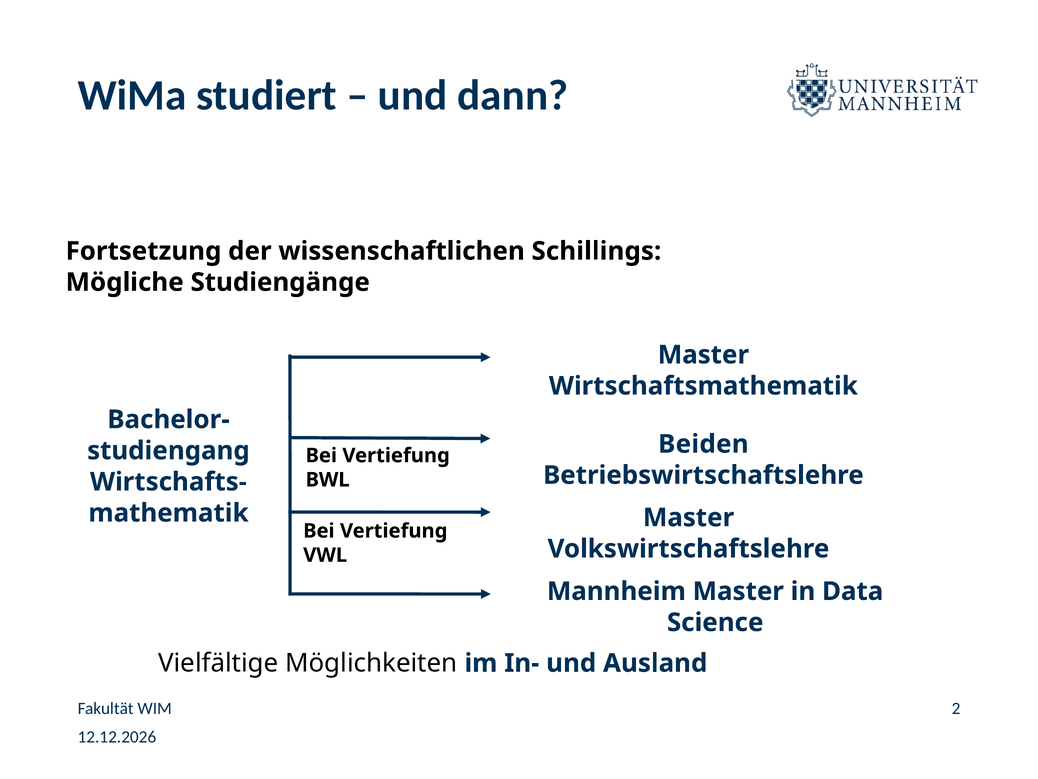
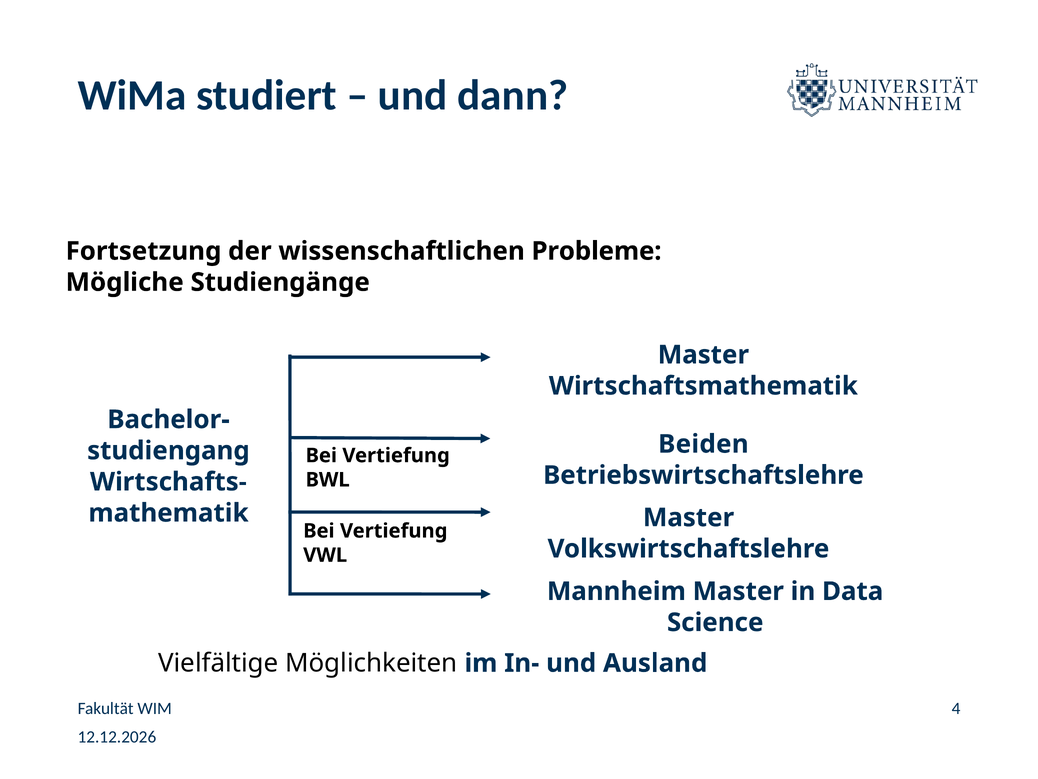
Schillings: Schillings -> Probleme
2: 2 -> 4
